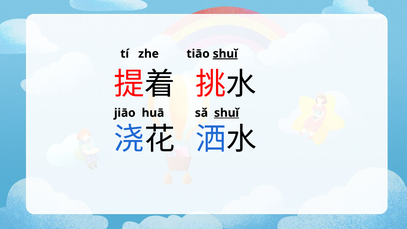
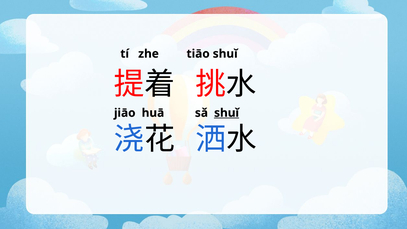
shuǐ at (225, 54) underline: present -> none
